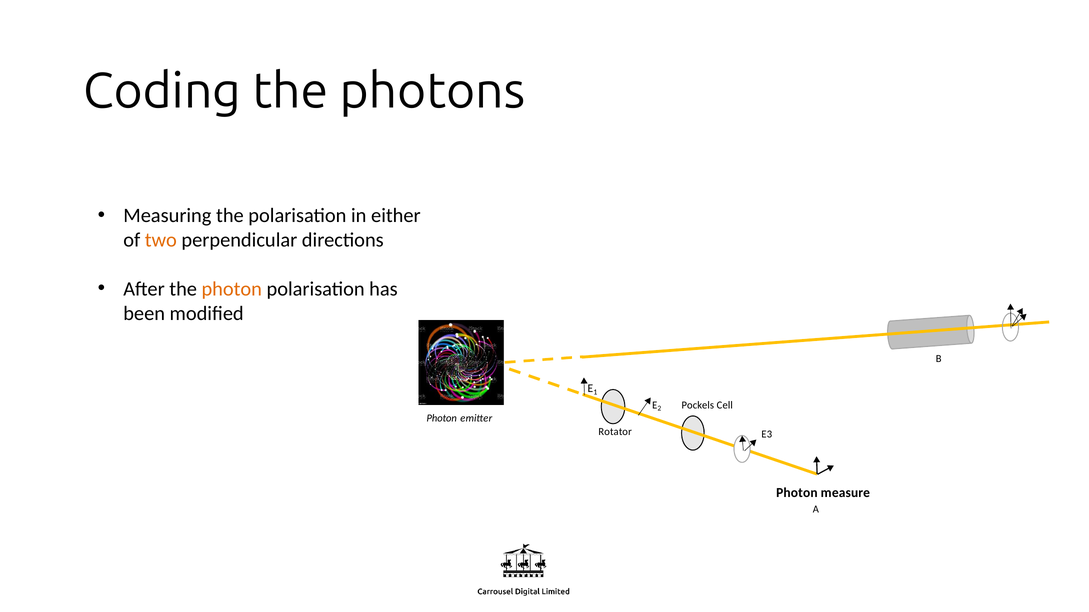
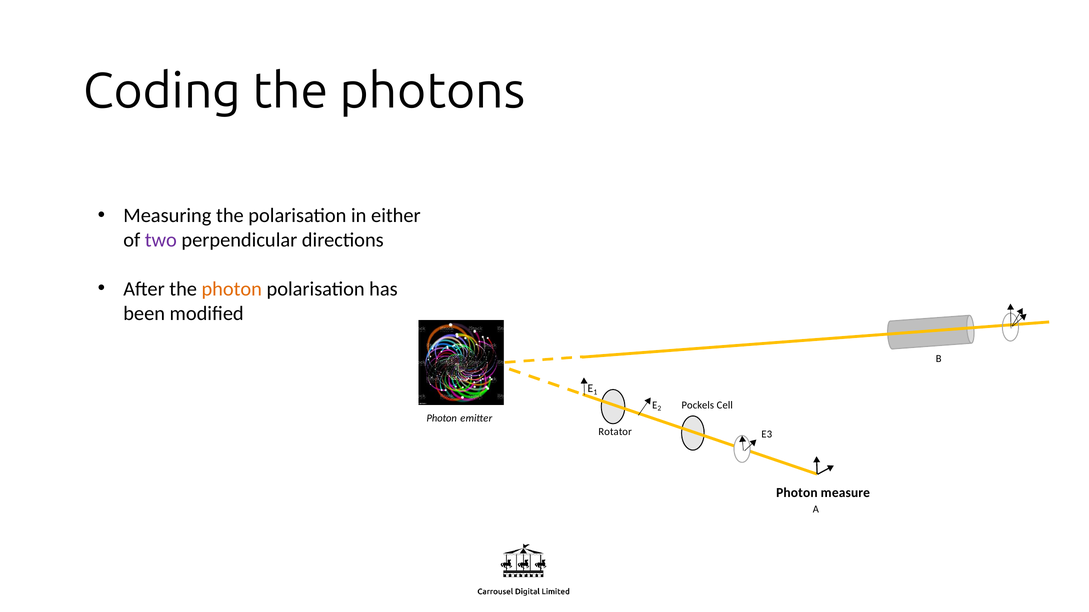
two colour: orange -> purple
